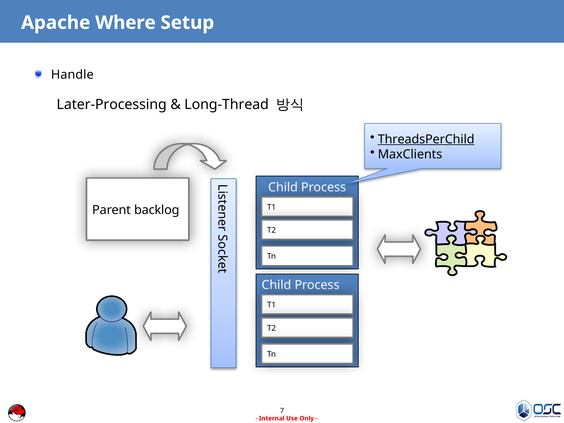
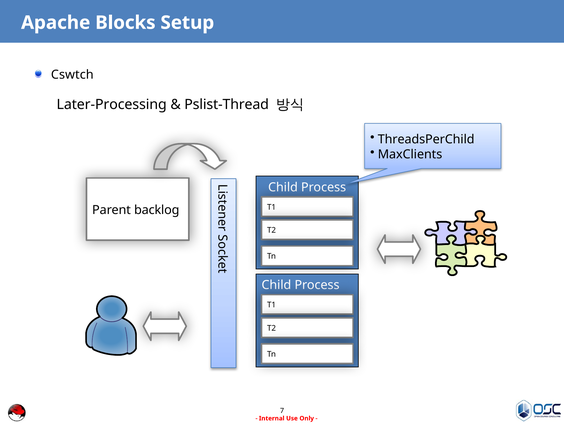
Where: Where -> Blocks
Handle: Handle -> Cswtch
Long-Thread: Long-Thread -> Pslist-Thread
ThreadsPerChild underline: present -> none
